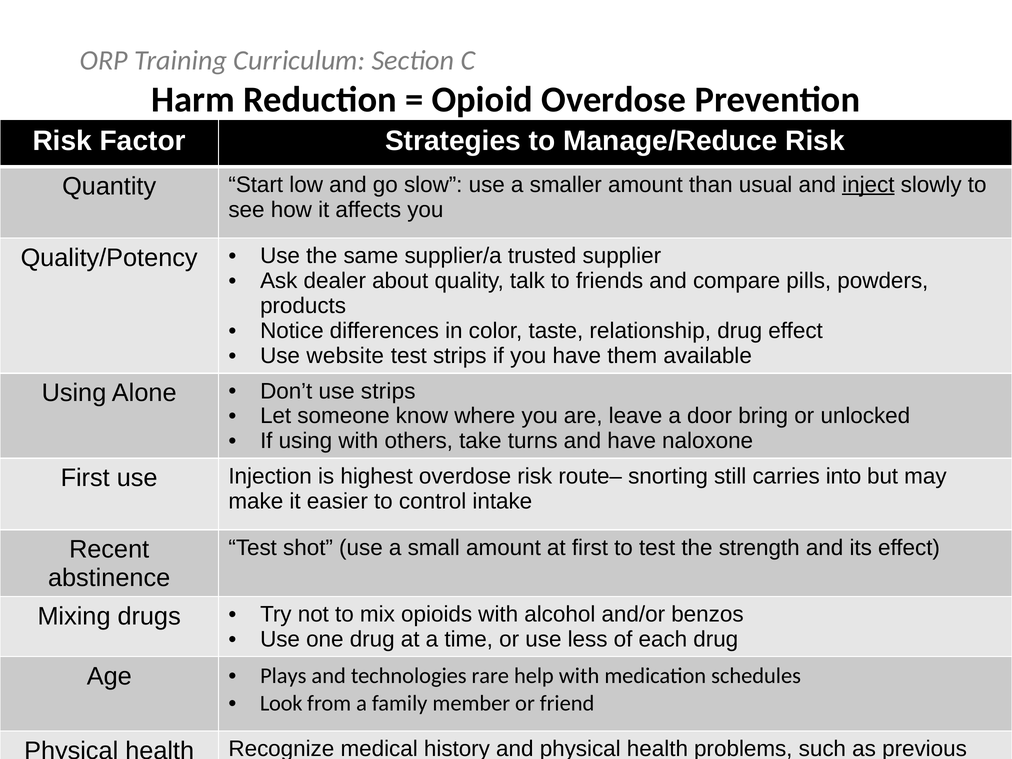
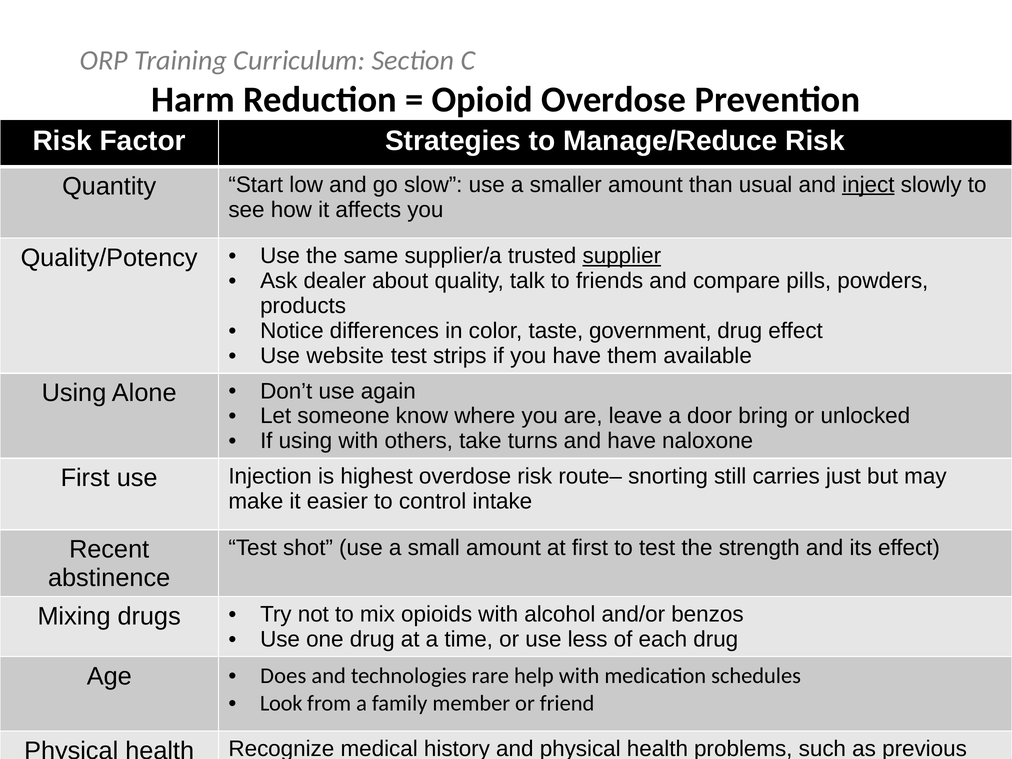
supplier underline: none -> present
relationship: relationship -> government
use strips: strips -> again
into: into -> just
Plays: Plays -> Does
